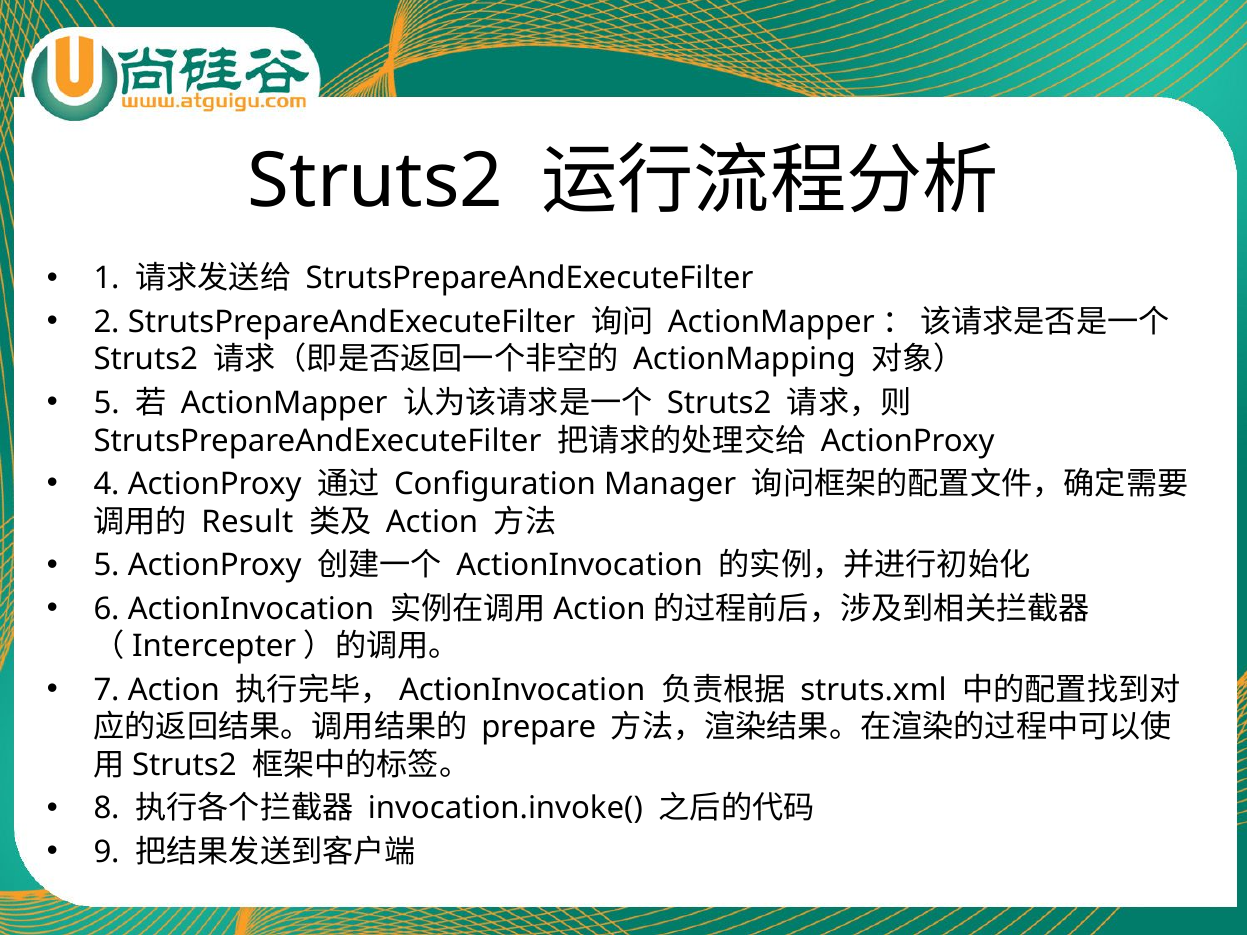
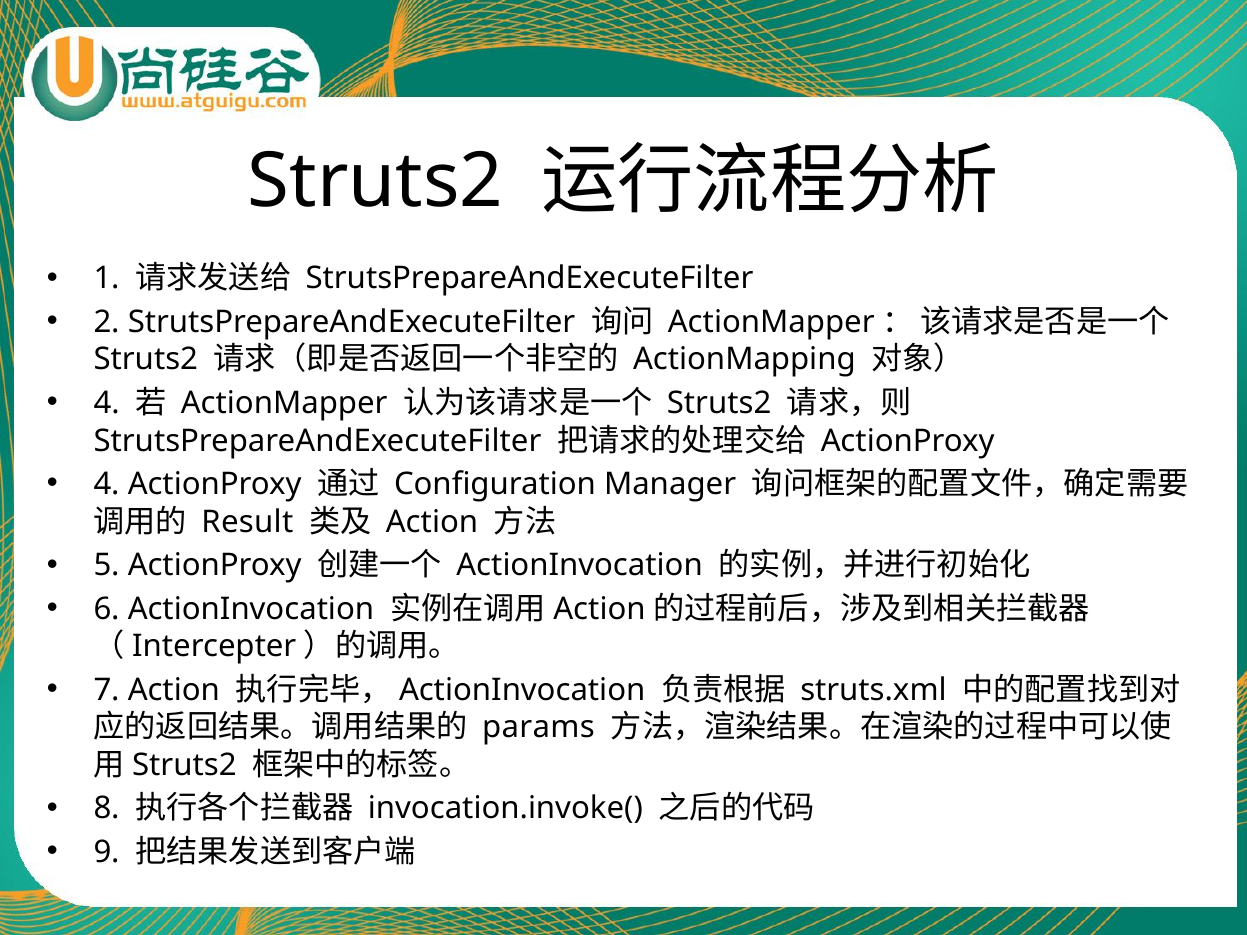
5 at (107, 403): 5 -> 4
prepare: prepare -> params
